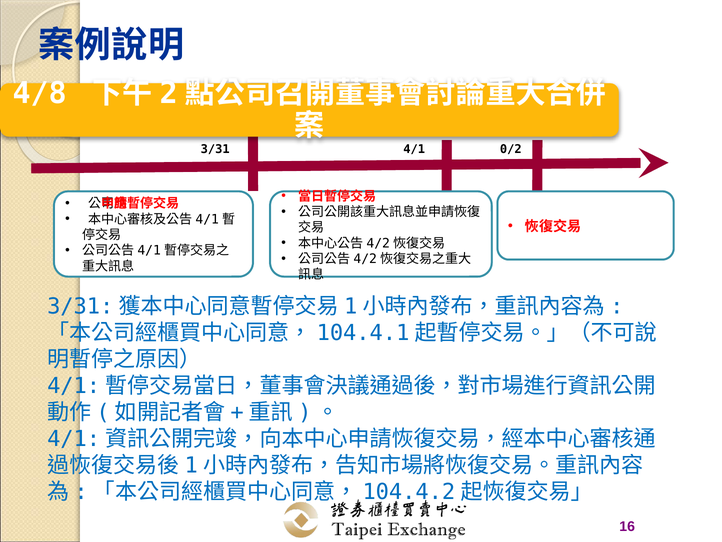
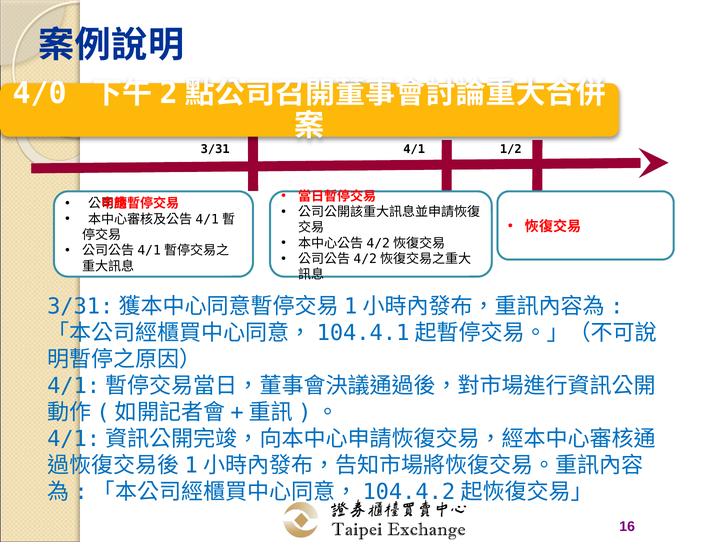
4/8: 4/8 -> 4/0
0/2: 0/2 -> 1/2
